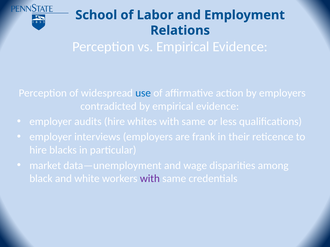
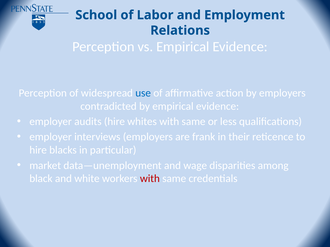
with at (150, 179) colour: purple -> red
